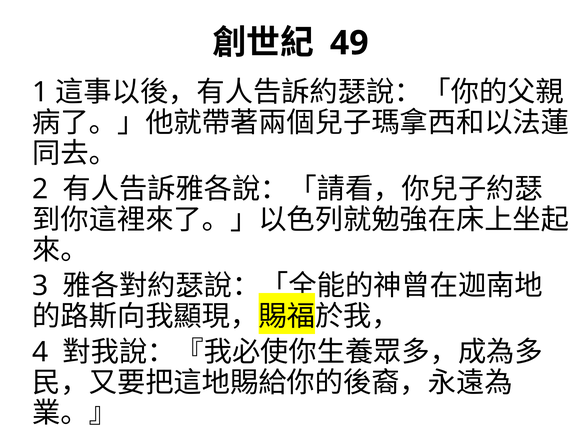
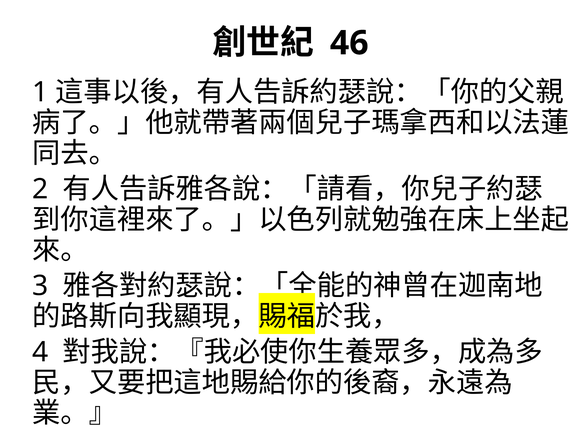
49: 49 -> 46
